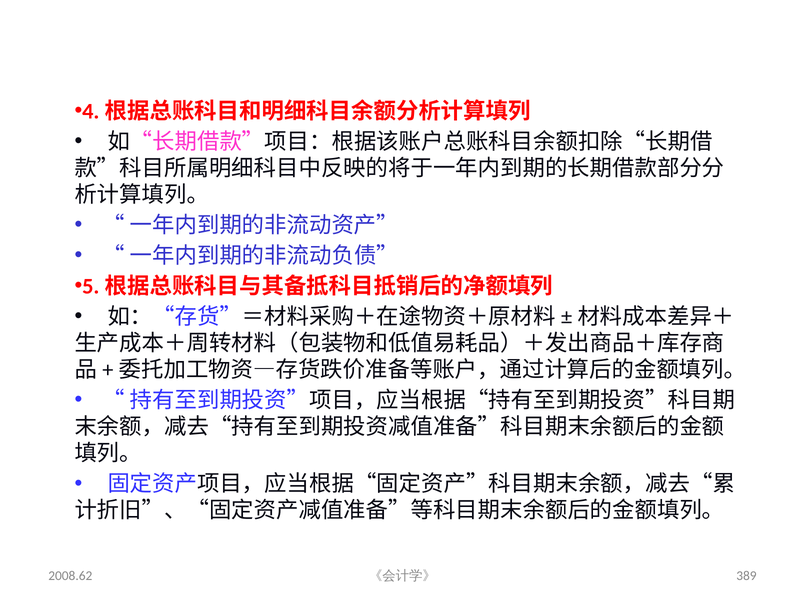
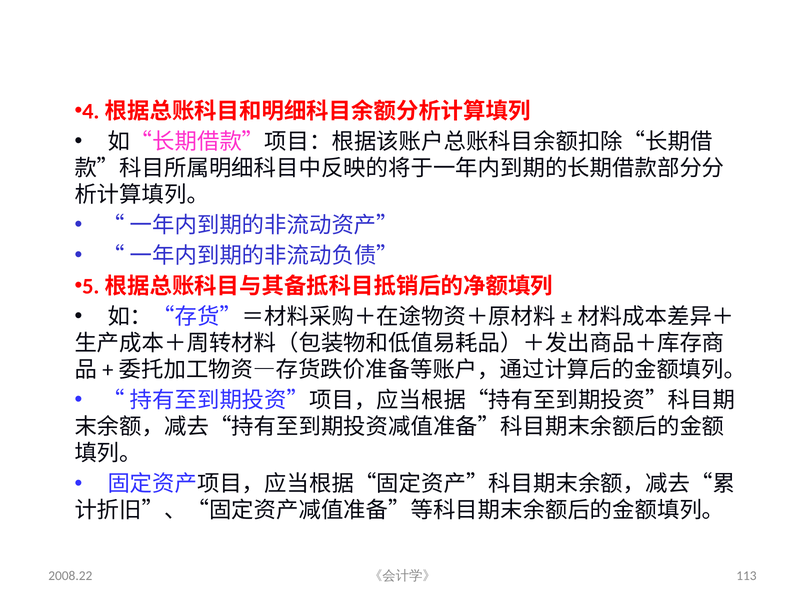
2008.62: 2008.62 -> 2008.22
389: 389 -> 113
